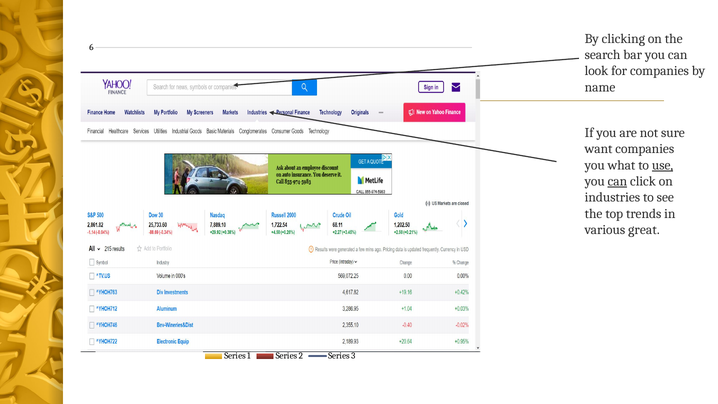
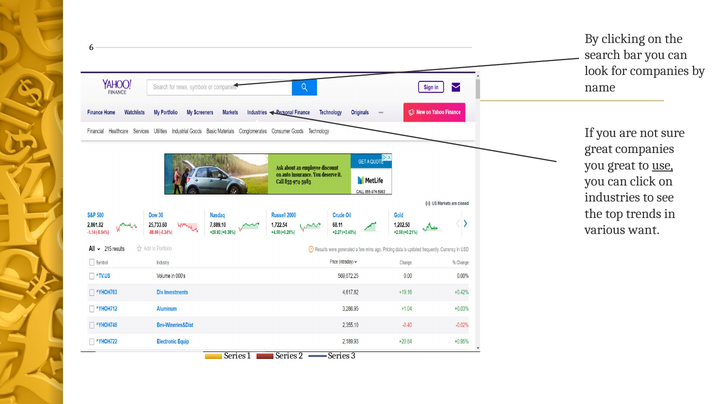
want at (599, 149): want -> great
you what: what -> great
can at (617, 181) underline: present -> none
great: great -> want
